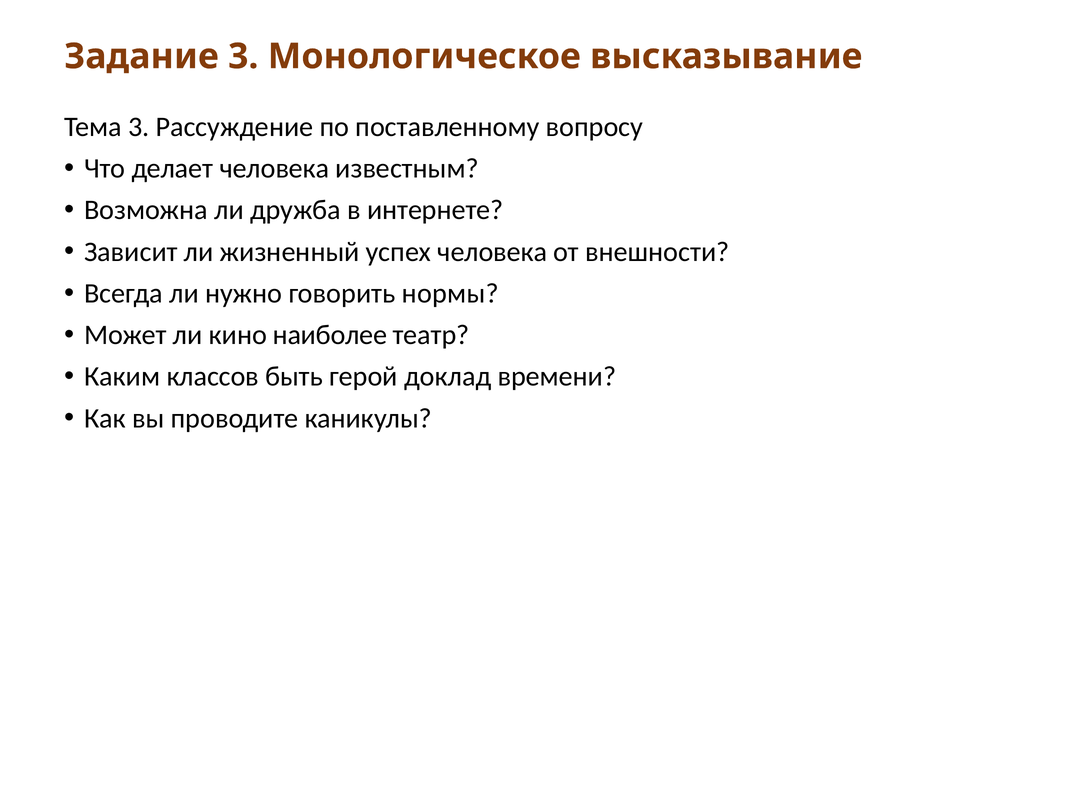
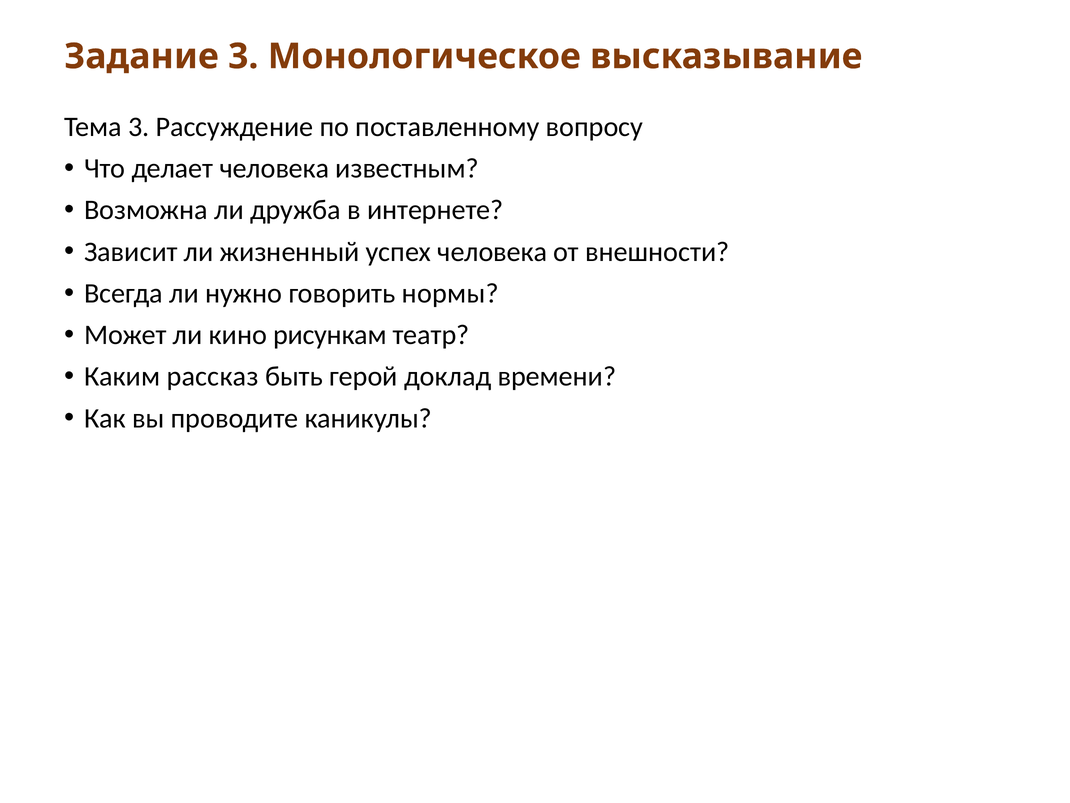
наиболее: наиболее -> рисункам
классов: классов -> рассказ
